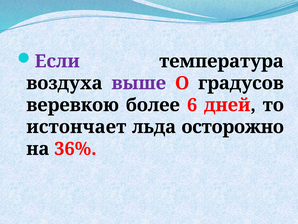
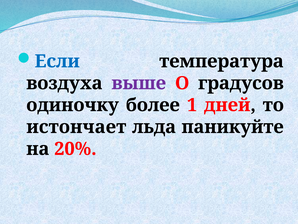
Если colour: purple -> blue
веревкою: веревкою -> одиночку
6: 6 -> 1
осторожно: осторожно -> паникуйте
36%: 36% -> 20%
